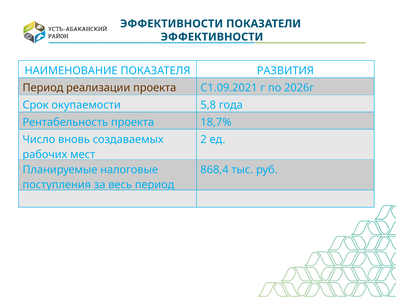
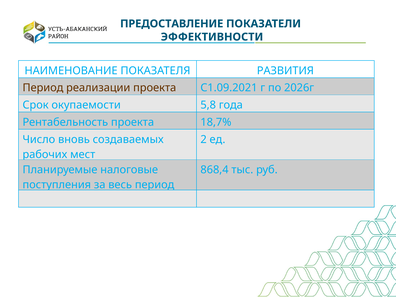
ЭФФЕКТИВНОСТИ at (172, 24): ЭФФЕКТИВНОСТИ -> ПРЕДОСТАВЛЕНИЕ
